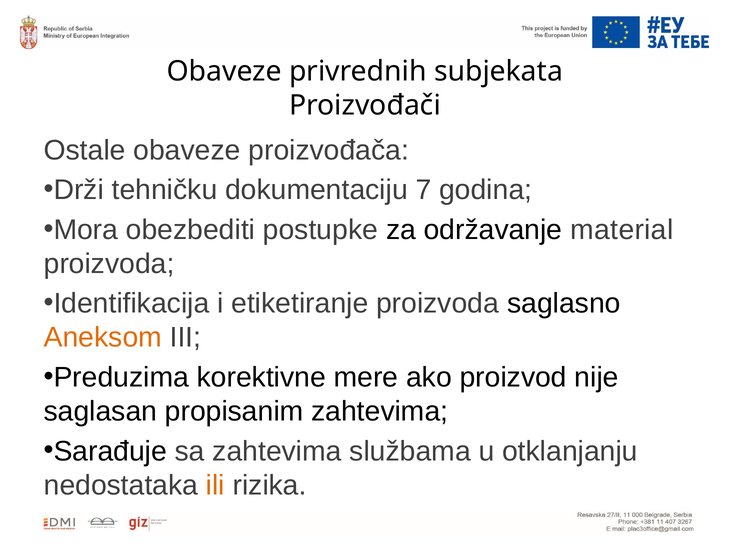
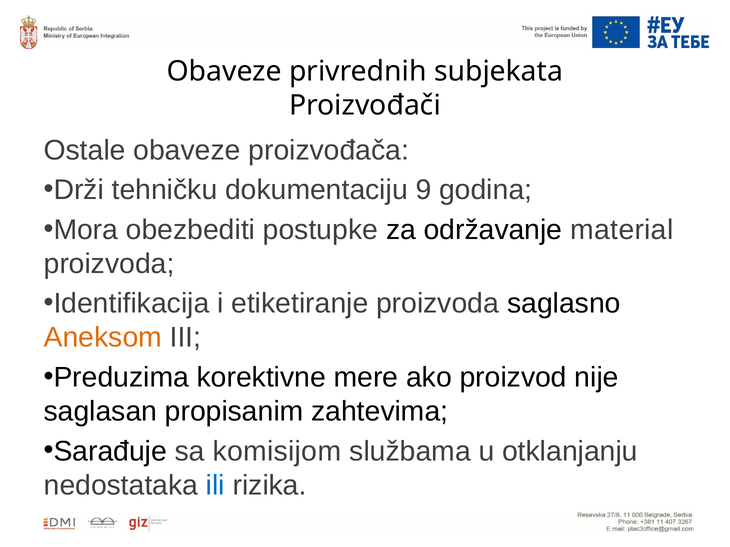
7: 7 -> 9
sa zahtevima: zahtevima -> komisijom
ili colour: orange -> blue
